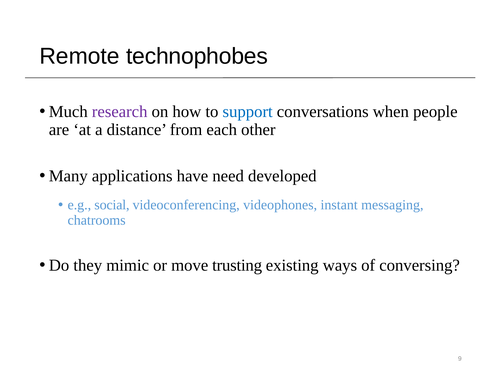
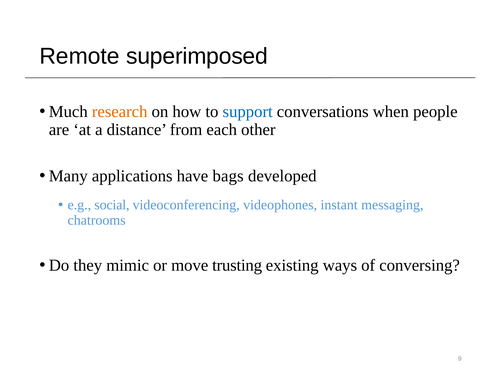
technophobes: technophobes -> superimposed
research colour: purple -> orange
need: need -> bags
